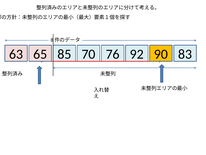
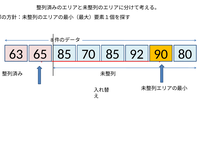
70 76: 76 -> 85
83: 83 -> 80
